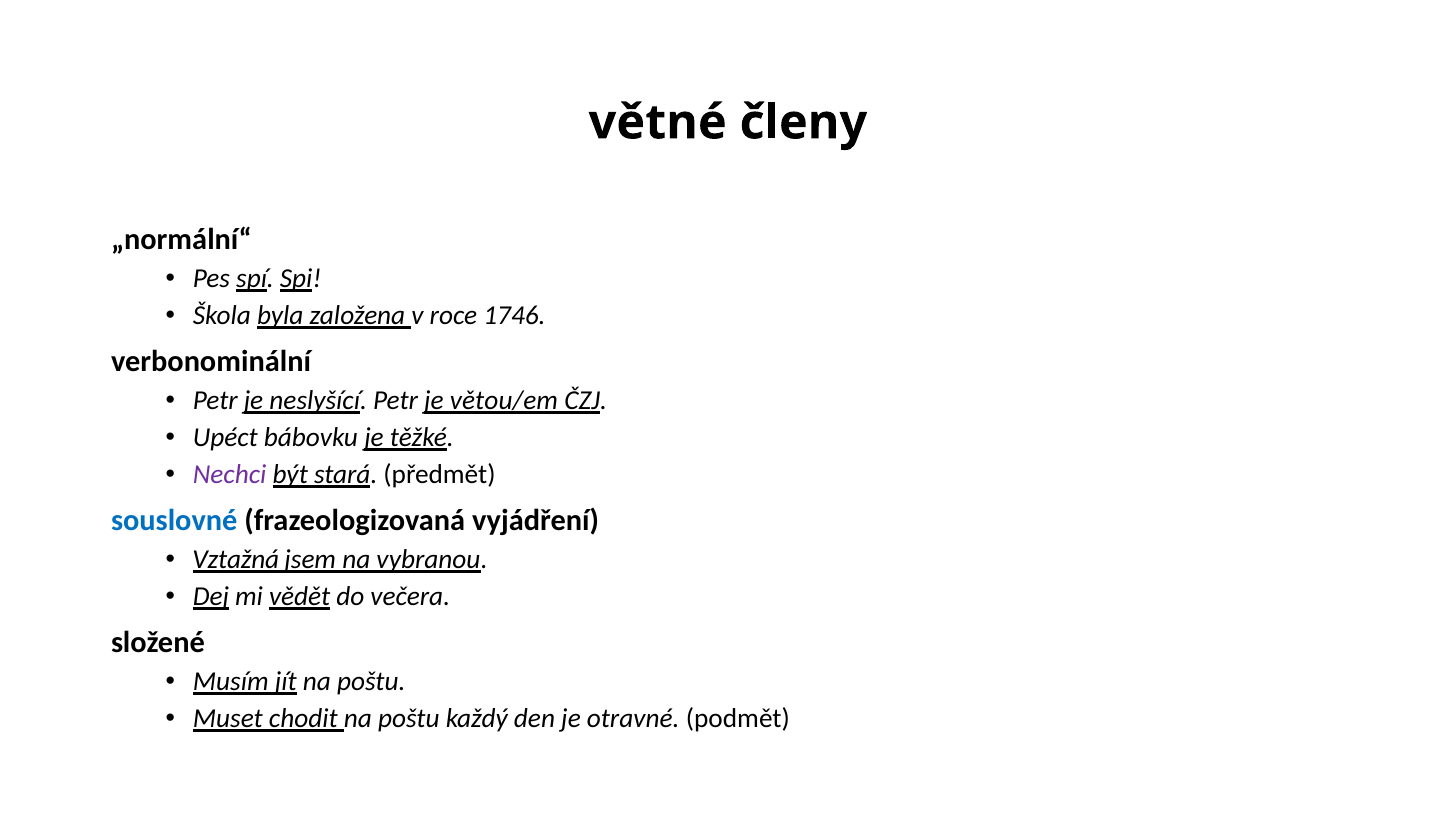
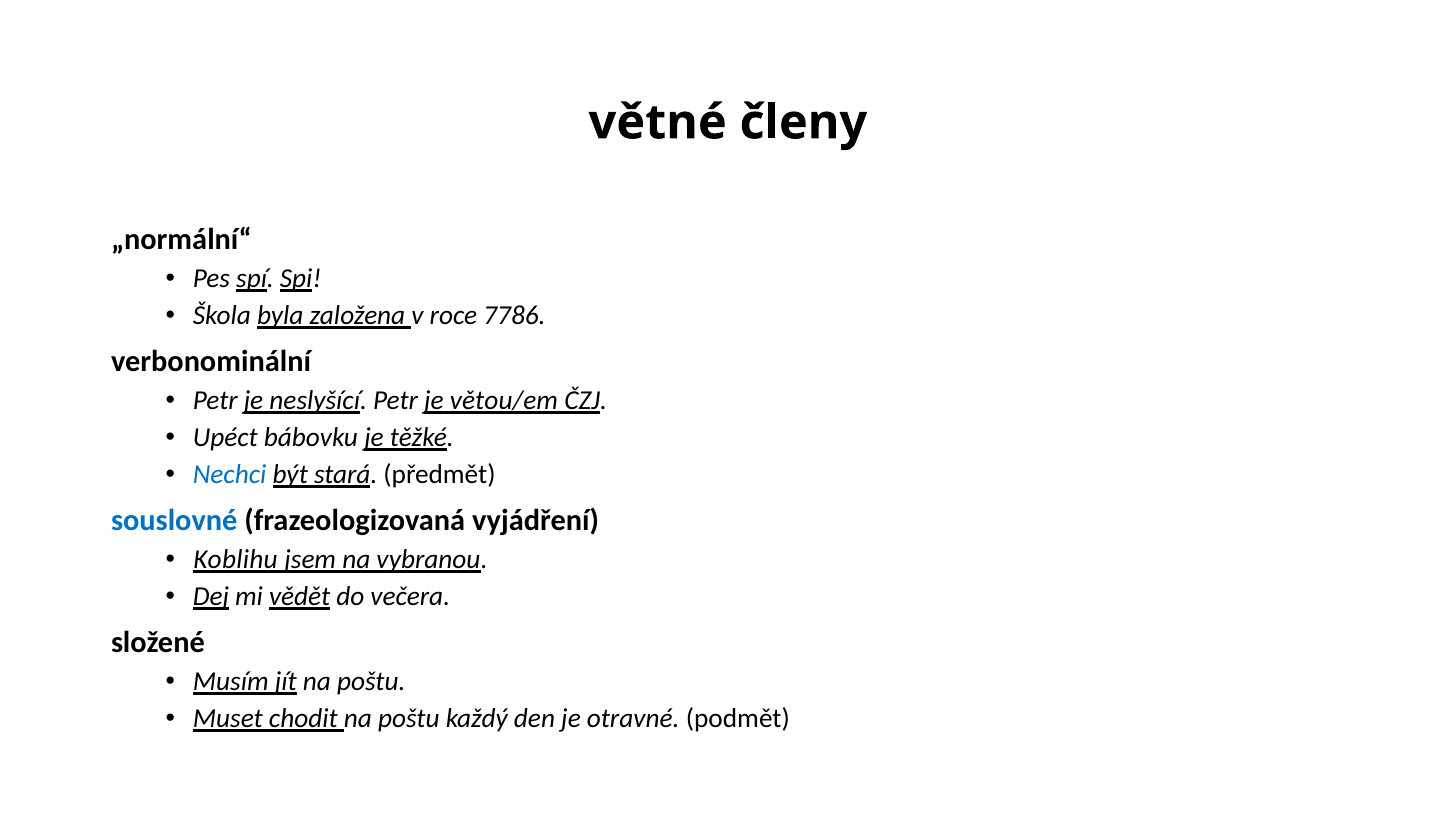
1746: 1746 -> 7786
Nechci colour: purple -> blue
Vztažná: Vztažná -> Koblihu
